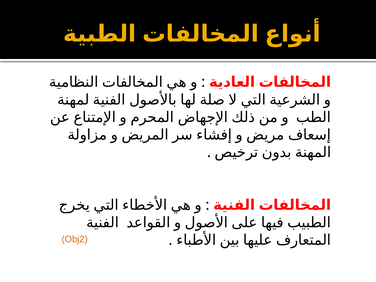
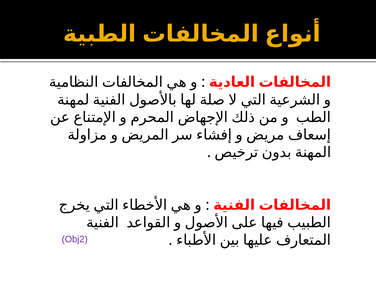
Obj2 colour: orange -> purple
